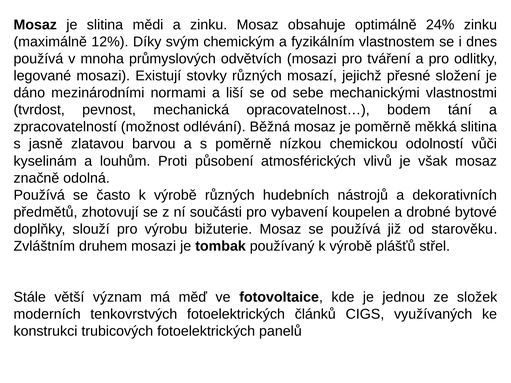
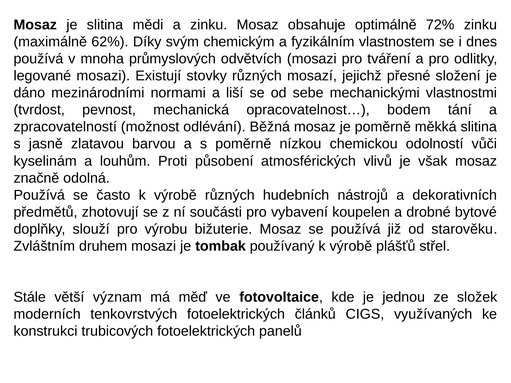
24%: 24% -> 72%
12%: 12% -> 62%
